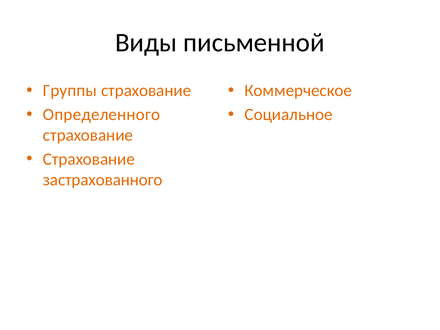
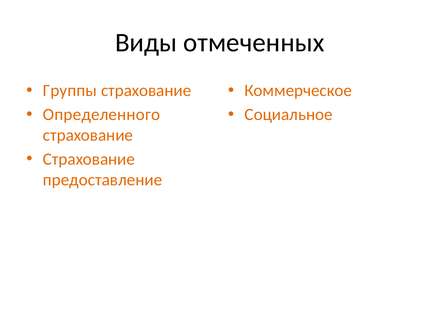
письменной: письменной -> отмеченных
застрахованного: застрахованного -> предоставление
